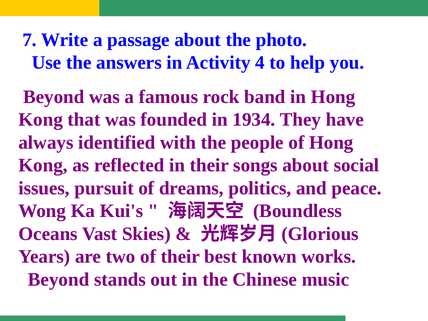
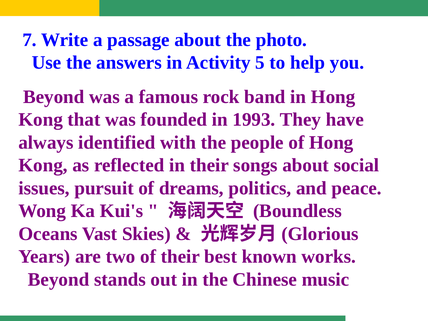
4: 4 -> 5
1934: 1934 -> 1993
